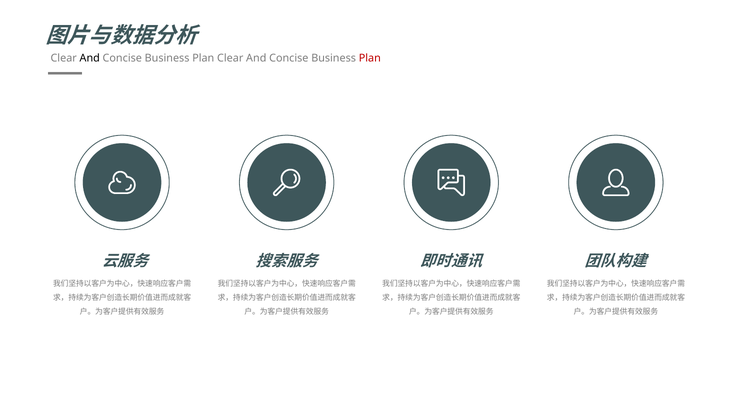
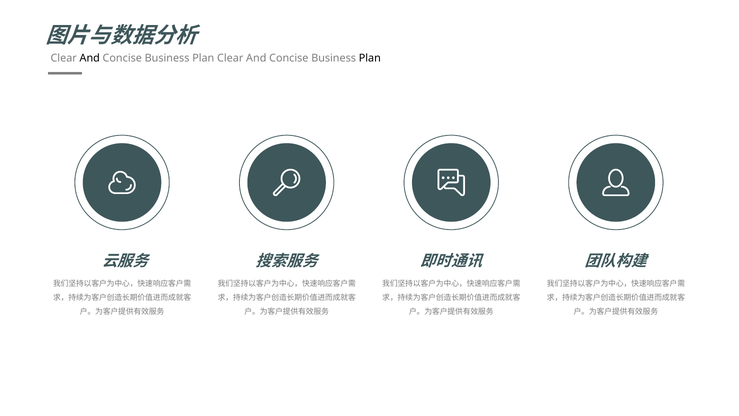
Plan at (370, 58) colour: red -> black
